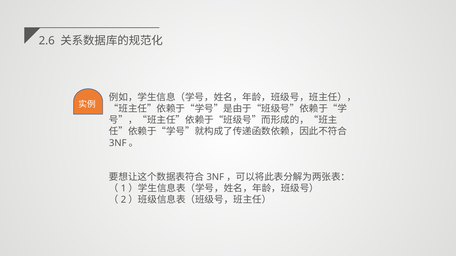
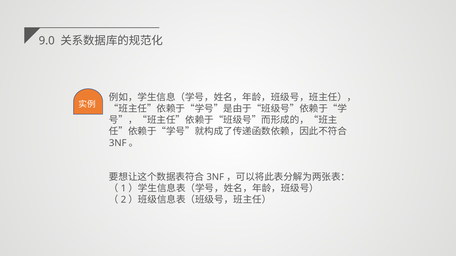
2.6: 2.6 -> 9.0
